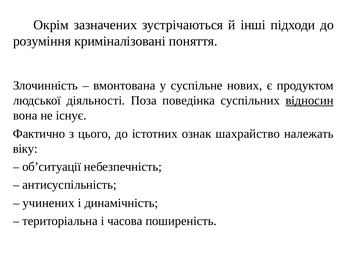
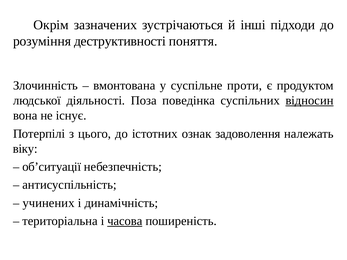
криміналізовані: криміналізовані -> деструктивності
нових: нових -> проти
Фактично: Фактично -> Потерпілі
шахрайство: шахрайство -> задоволення
часова underline: none -> present
